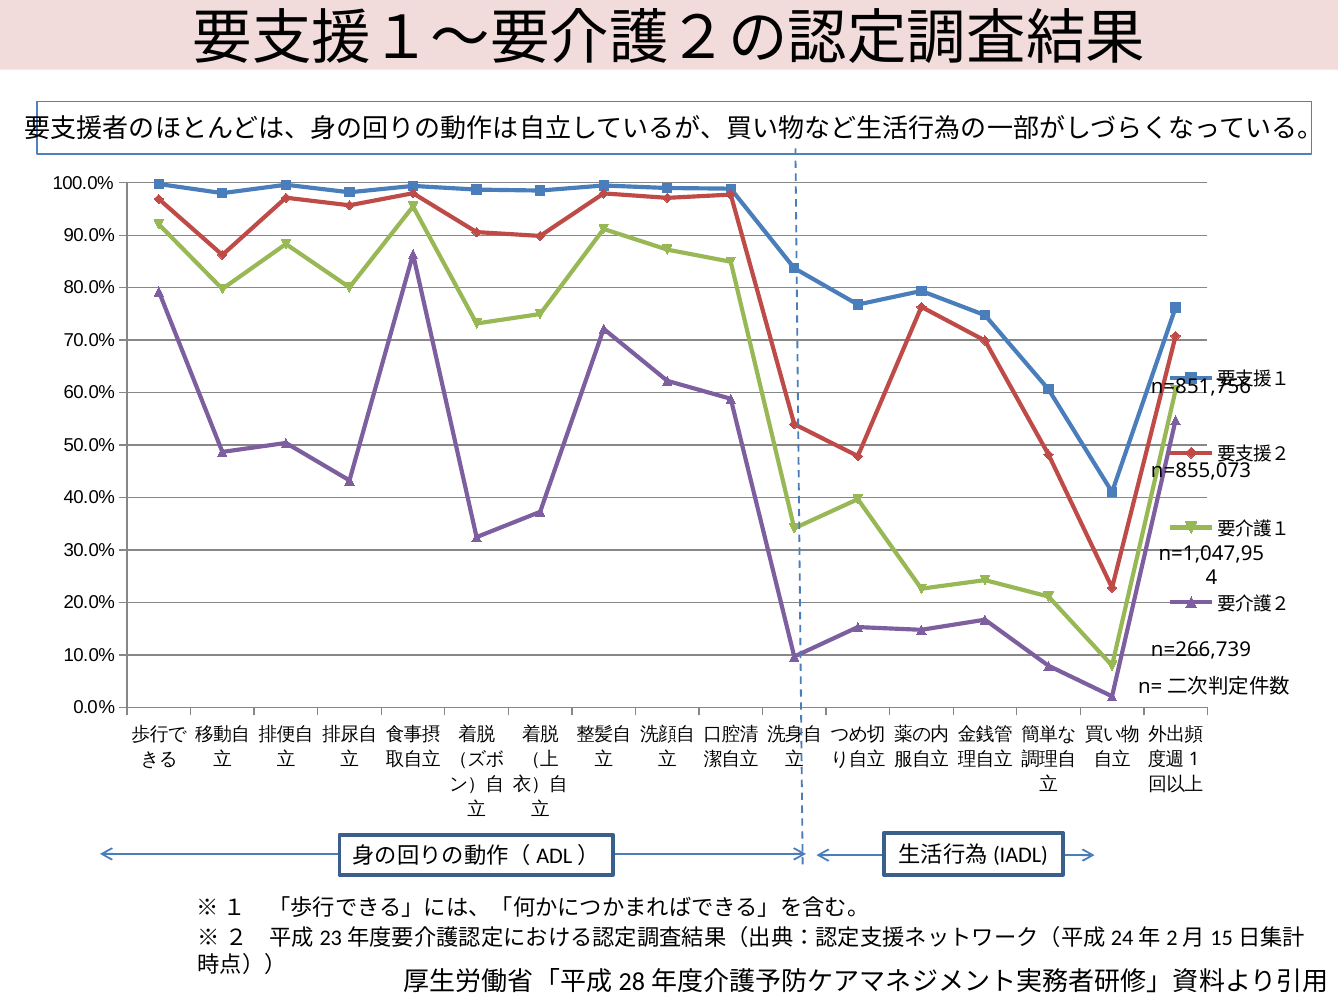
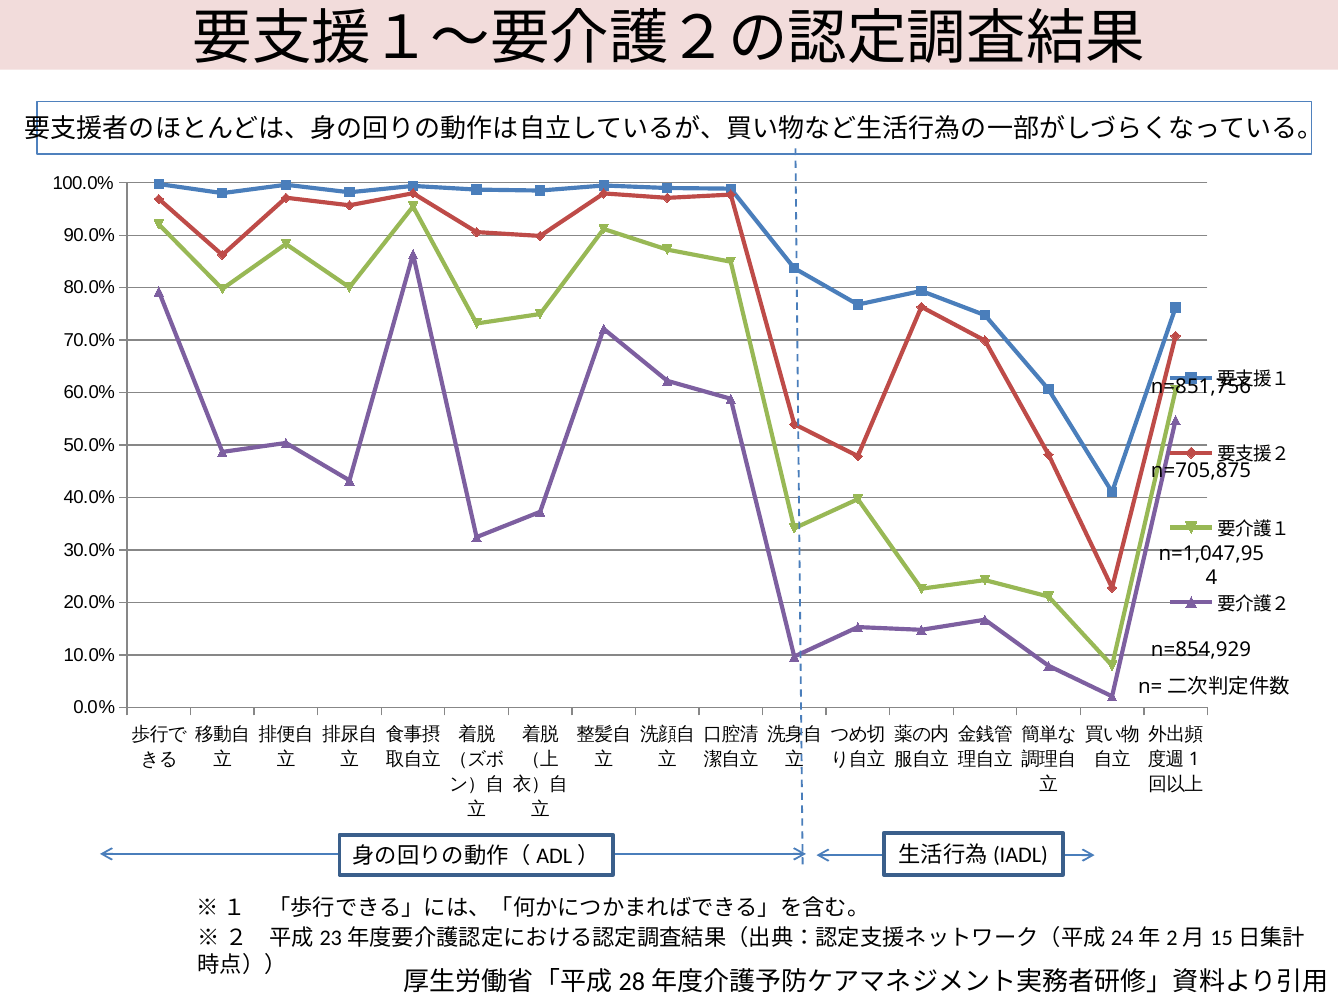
n=855,073: n=855,073 -> n=705,875
n=266,739: n=266,739 -> n=854,929
